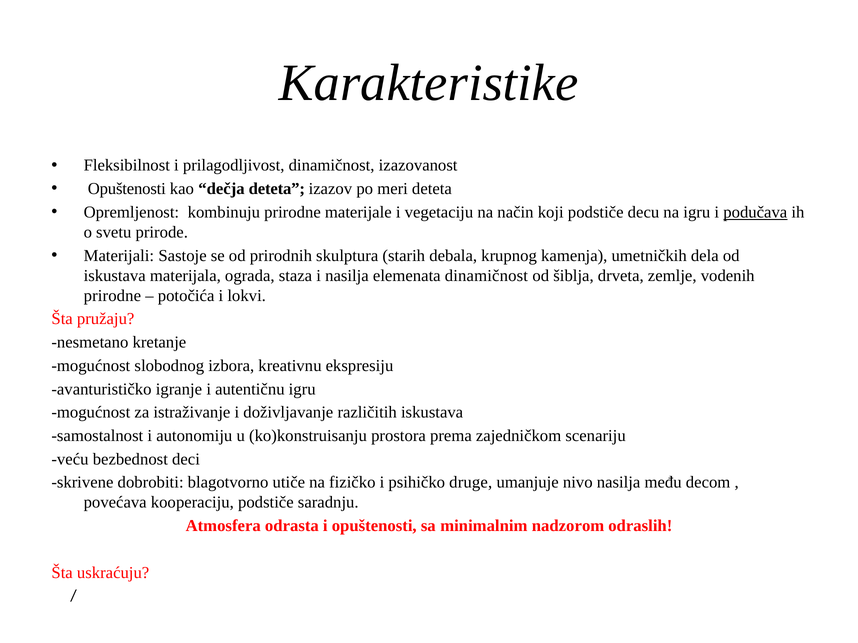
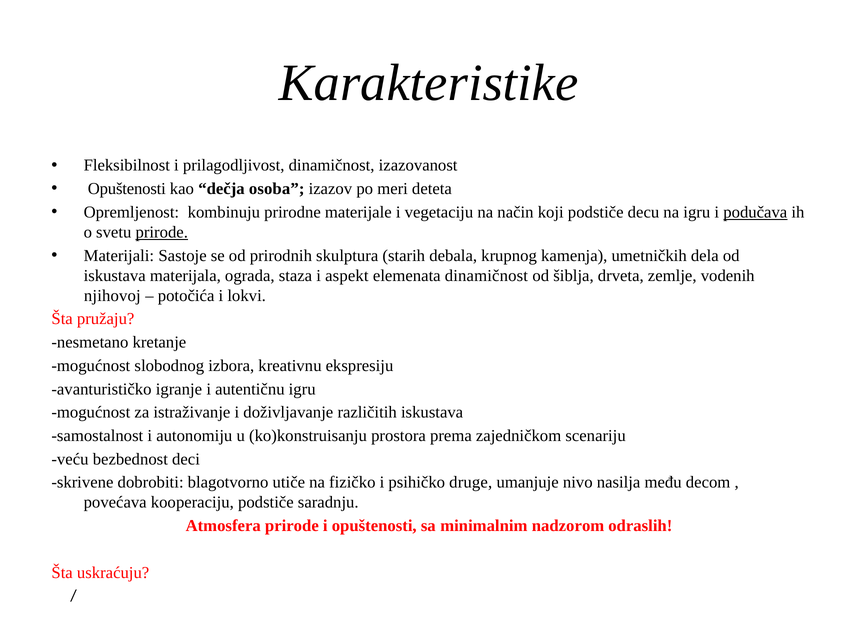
dečja deteta: deteta -> osoba
prirode at (162, 232) underline: none -> present
i nasilja: nasilja -> aspekt
prirodne at (112, 296): prirodne -> njihovoj
Atmosfera odrasta: odrasta -> prirode
